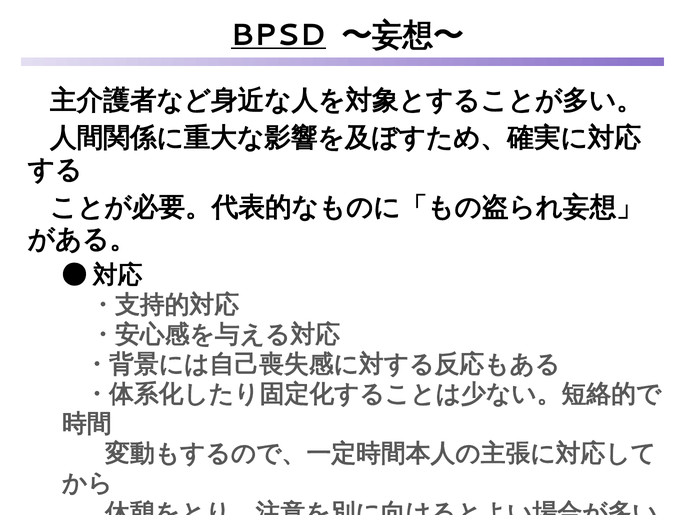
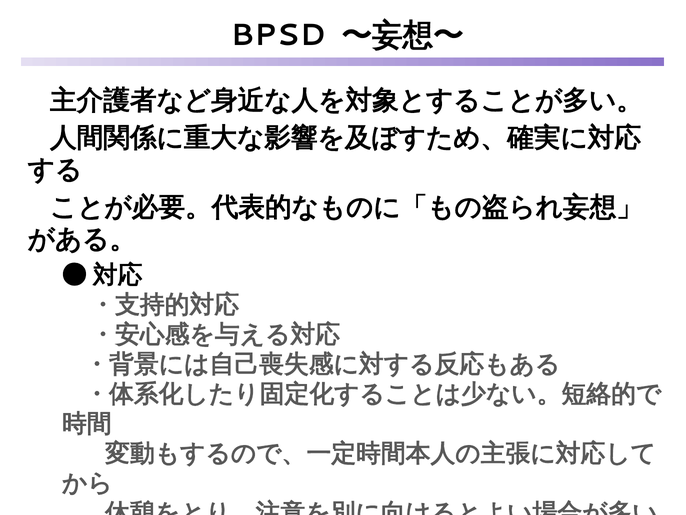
BPSD underline: present -> none
